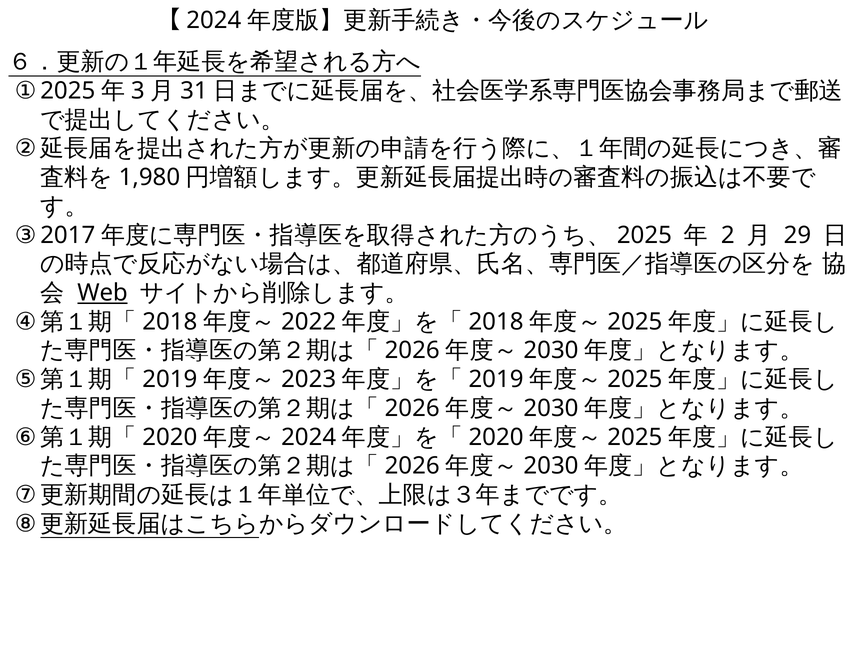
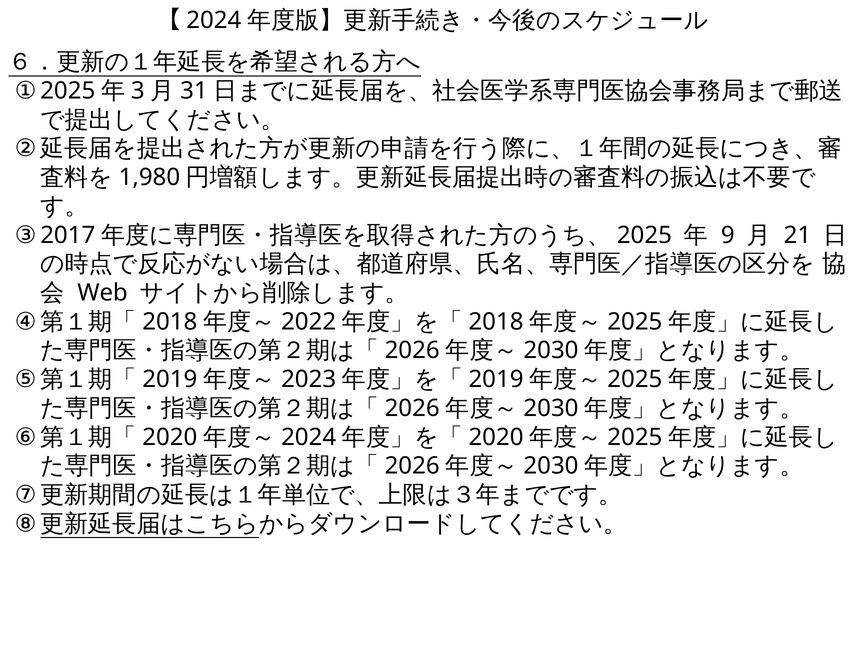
2: 2 -> 9
29: 29 -> 21
Web underline: present -> none
